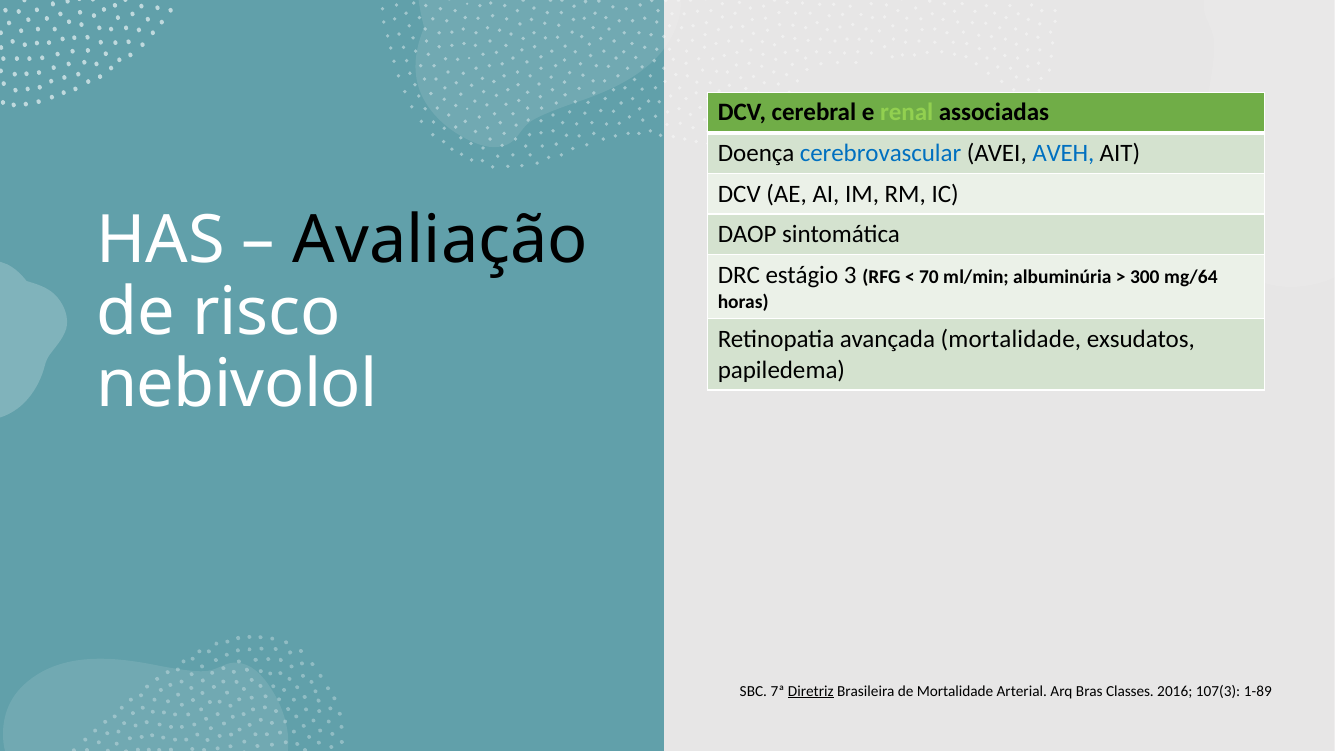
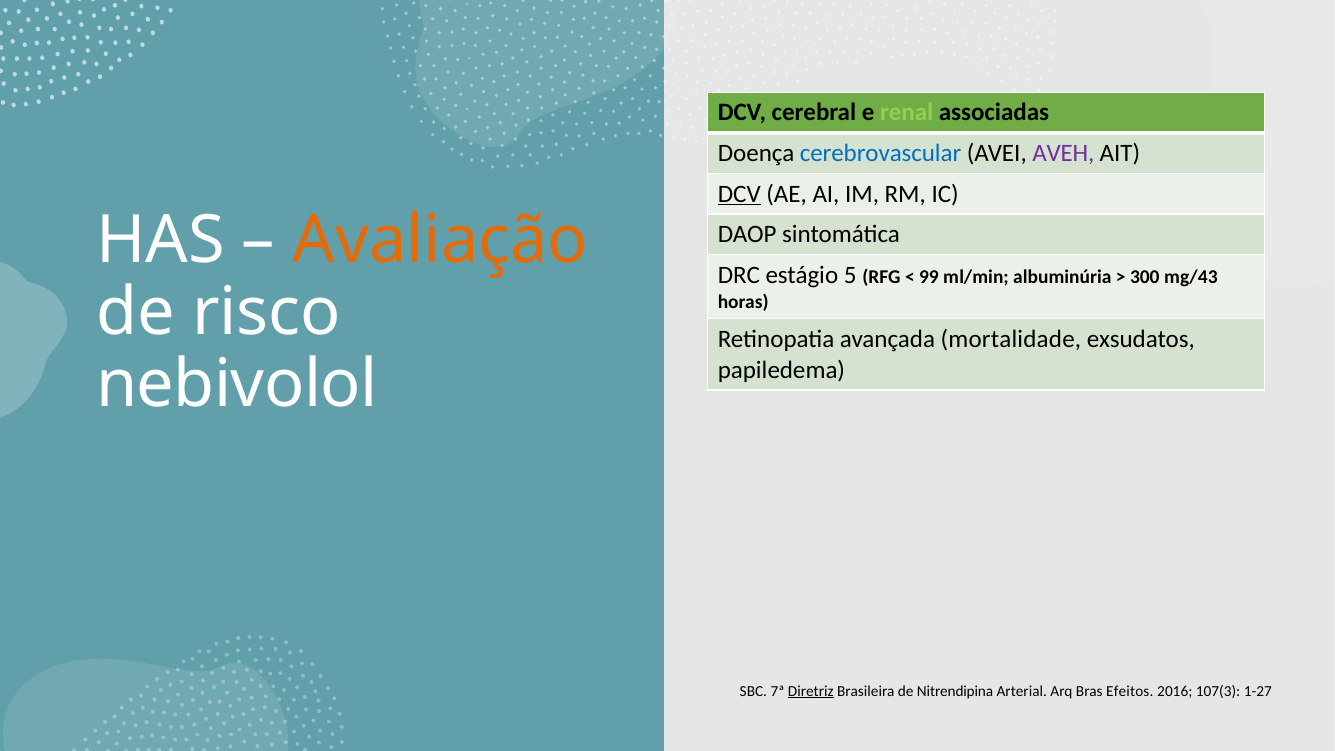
AVEH colour: blue -> purple
DCV at (739, 194) underline: none -> present
Avaliação colour: black -> orange
3: 3 -> 5
70: 70 -> 99
mg/64: mg/64 -> mg/43
de Mortalidade: Mortalidade -> Nitrendipina
Classes: Classes -> Efeitos
1-89: 1-89 -> 1-27
